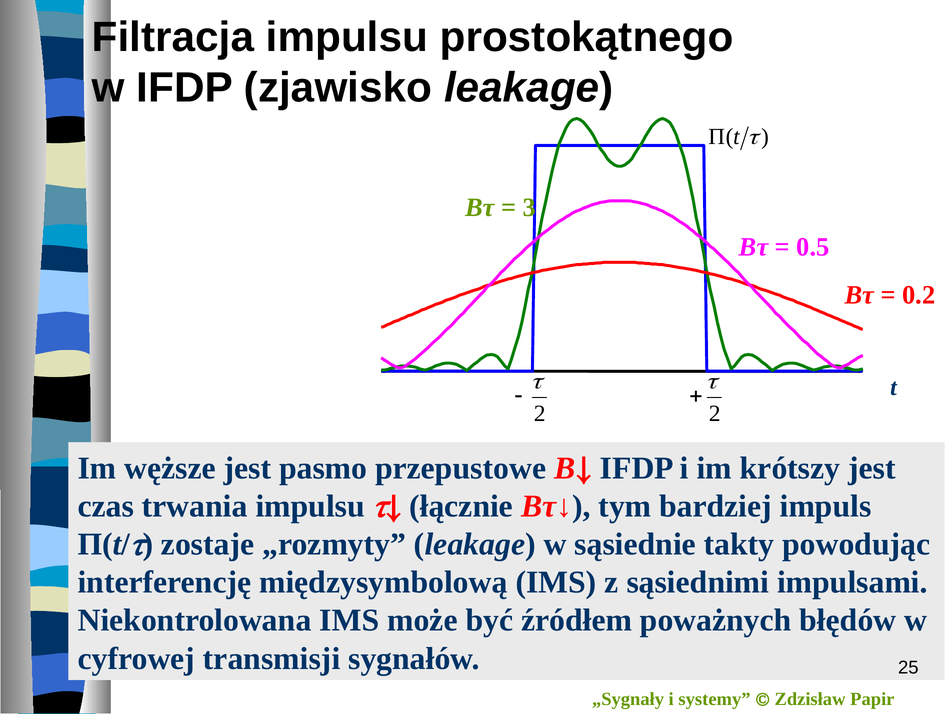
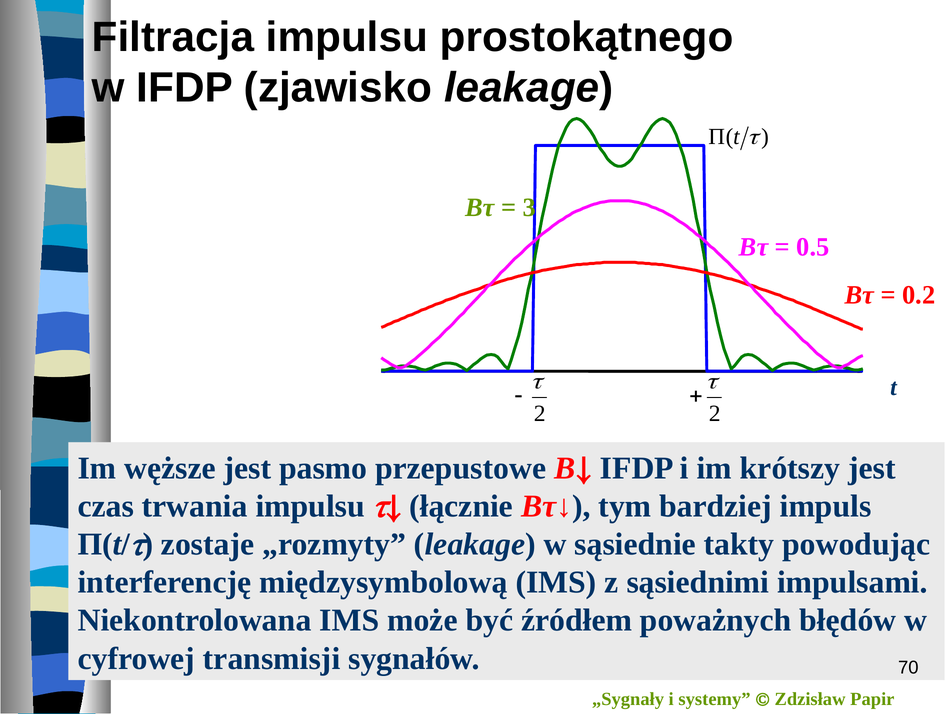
25: 25 -> 70
